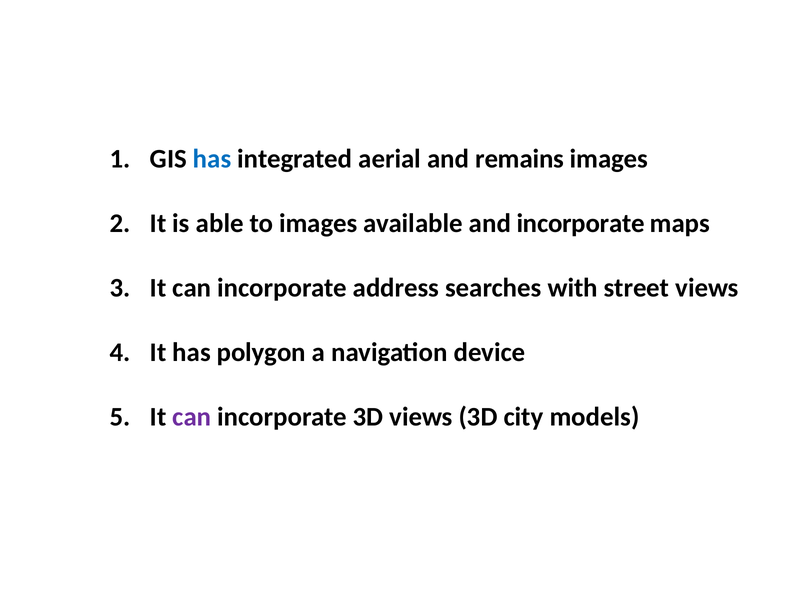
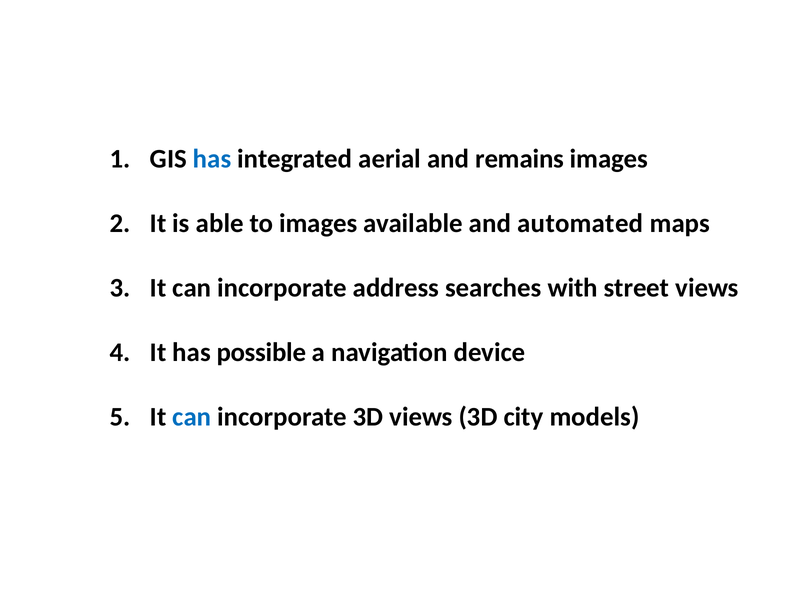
and incorporate: incorporate -> automated
polygon: polygon -> possible
can at (192, 417) colour: purple -> blue
